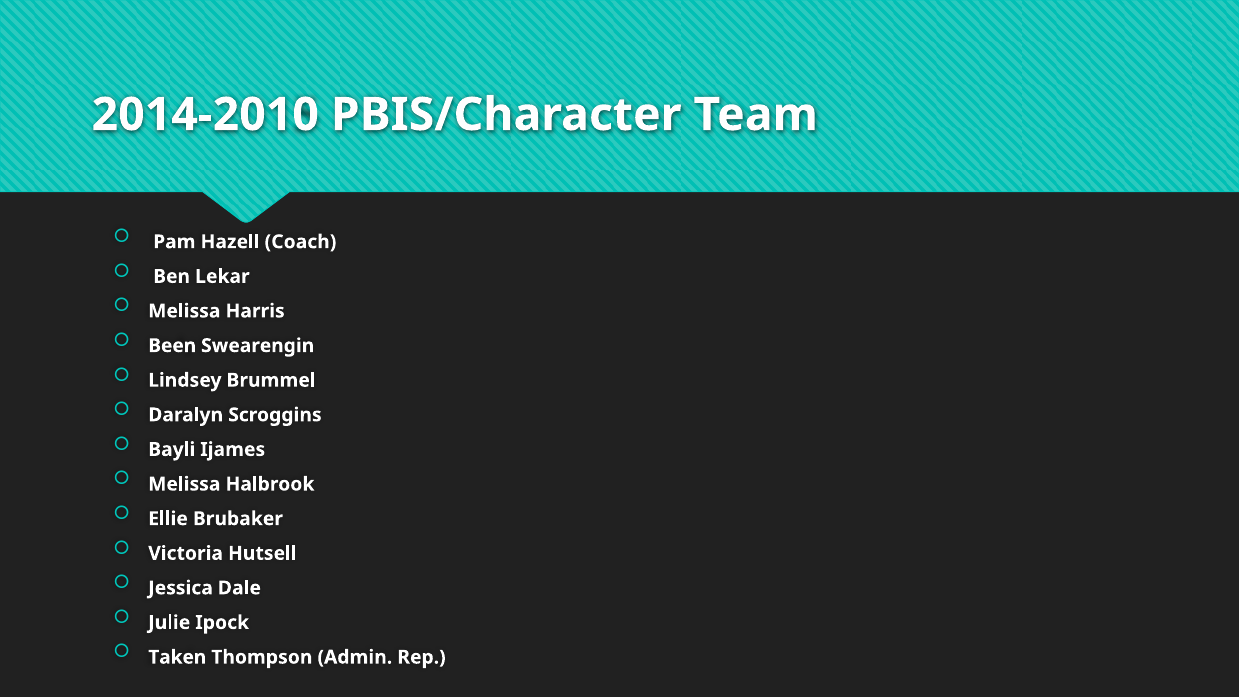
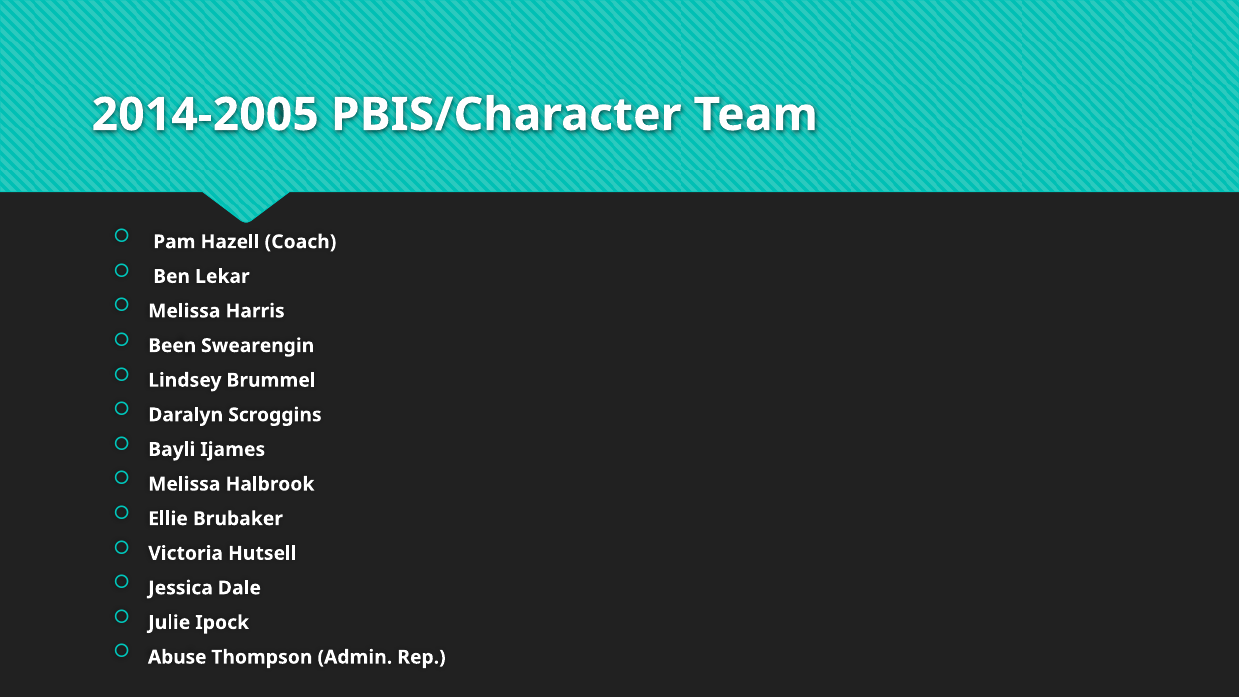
2014-2010: 2014-2010 -> 2014-2005
Taken: Taken -> Abuse
